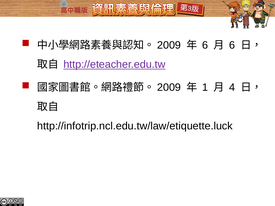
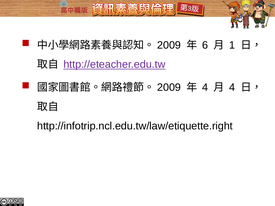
6 at (232, 45): 6 -> 1
1 at (205, 88): 1 -> 4
http://infotrip.ncl.edu.tw/law/etiquette.luck: http://infotrip.ncl.edu.tw/law/etiquette.luck -> http://infotrip.ncl.edu.tw/law/etiquette.right
